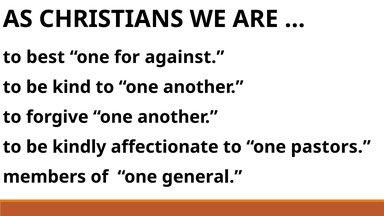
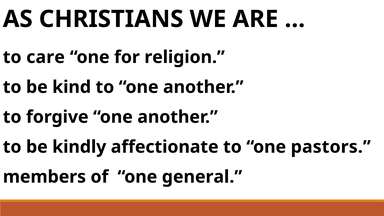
best: best -> care
against: against -> religion
